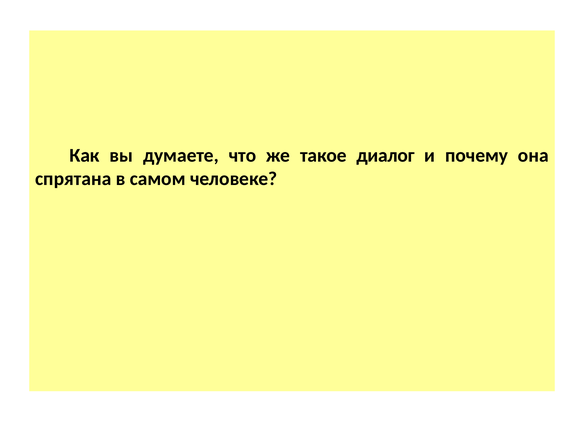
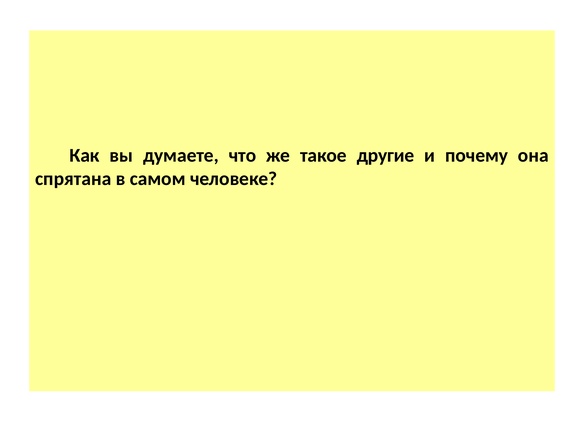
диалог: диалог -> другие
